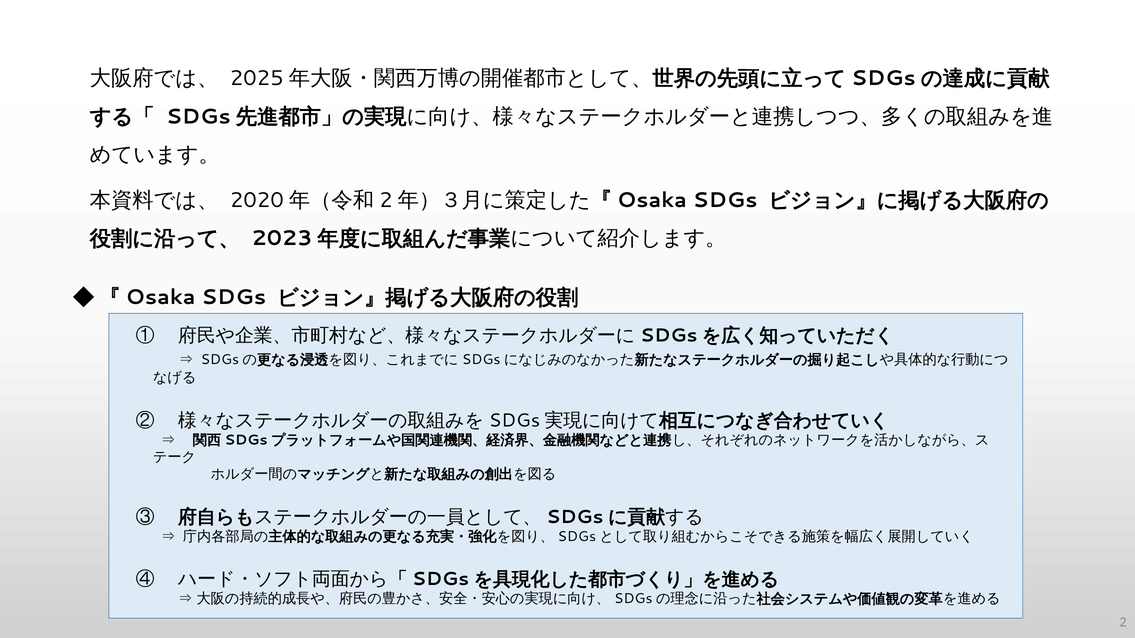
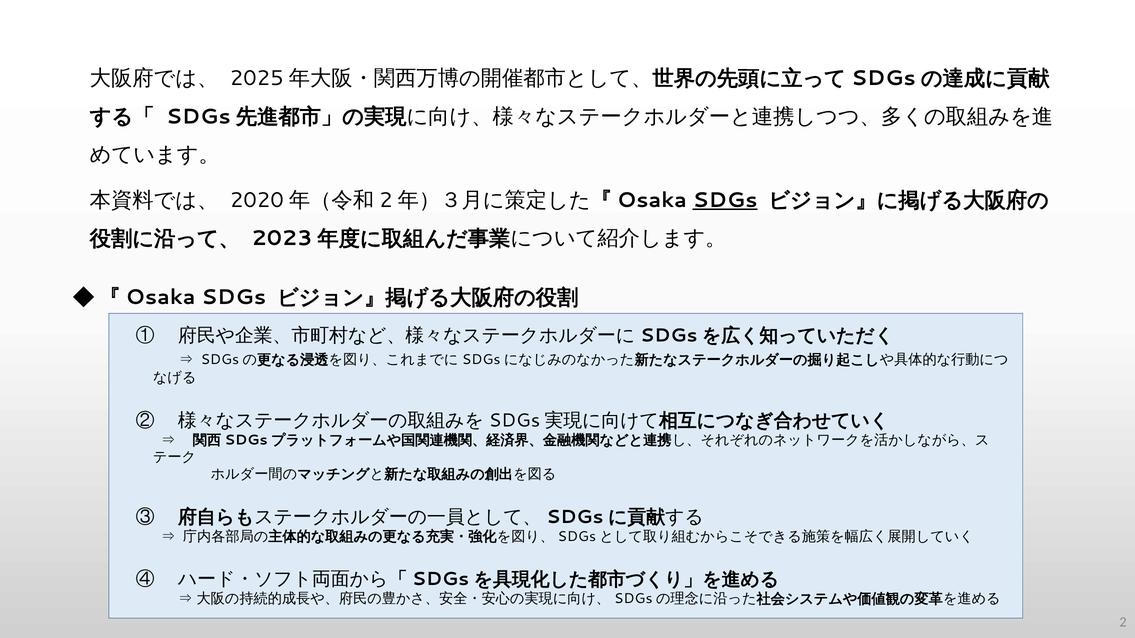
SDGs at (725, 200) underline: none -> present
